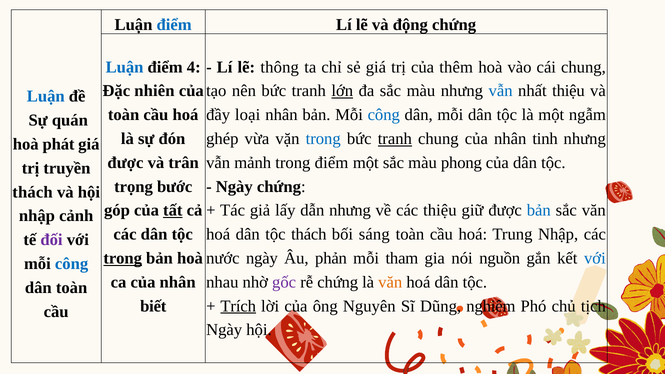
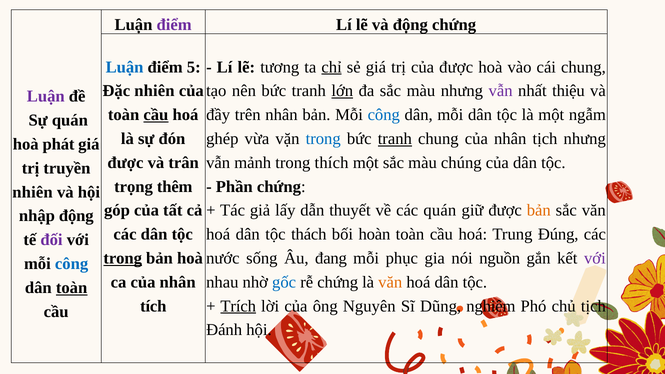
điểm at (174, 25) colour: blue -> purple
4: 4 -> 5
thông: thông -> tương
chỉ underline: none -> present
của thêm: thêm -> được
vẫn at (501, 91) colour: blue -> purple
Luận at (46, 96) colour: blue -> purple
cầu at (156, 115) underline: none -> present
loại: loại -> trên
nhân tinh: tinh -> tịch
trong điểm: điểm -> thích
phong: phong -> chúng
bước: bước -> thêm
Ngày at (234, 187): Ngày -> Phần
thách at (33, 192): thách -> nhiên
tất underline: present -> none
dẫn nhưng: nhưng -> thuyết
các thiệu: thiệu -> quán
bản at (539, 210) colour: blue -> orange
nhập cảnh: cảnh -> động
sáng: sáng -> hoàn
Trung Nhập: Nhập -> Đúng
nước ngày: ngày -> sống
phản: phản -> đang
tham: tham -> phục
với at (595, 258) colour: blue -> purple
gốc colour: purple -> blue
toàn at (72, 288) underline: none -> present
biết: biết -> tích
Ngày at (224, 330): Ngày -> Đánh
